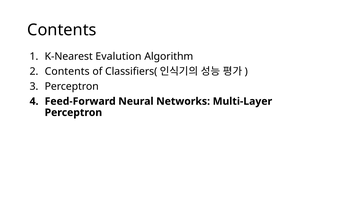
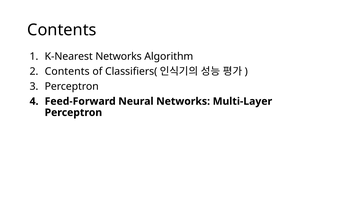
K-Nearest Evalution: Evalution -> Networks
